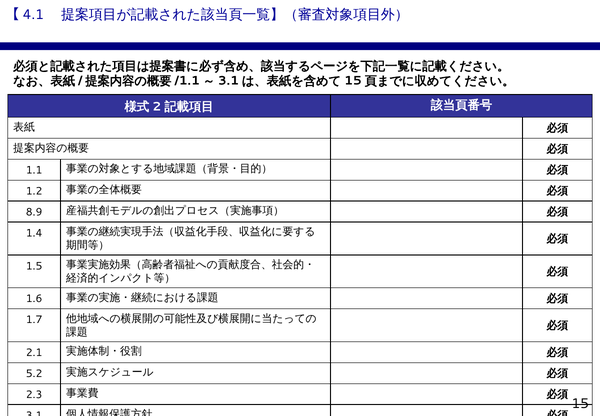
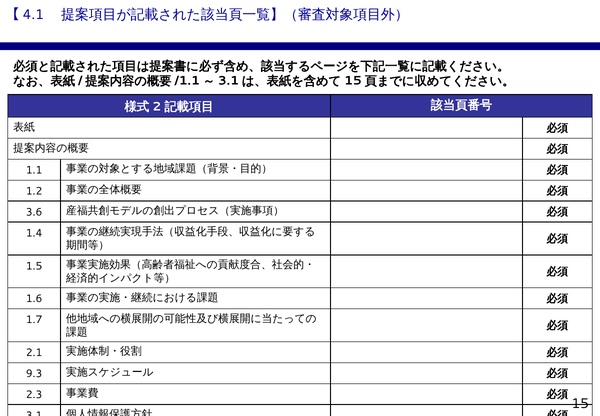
8.9: 8.9 -> 3.6
5.2: 5.2 -> 9.3
